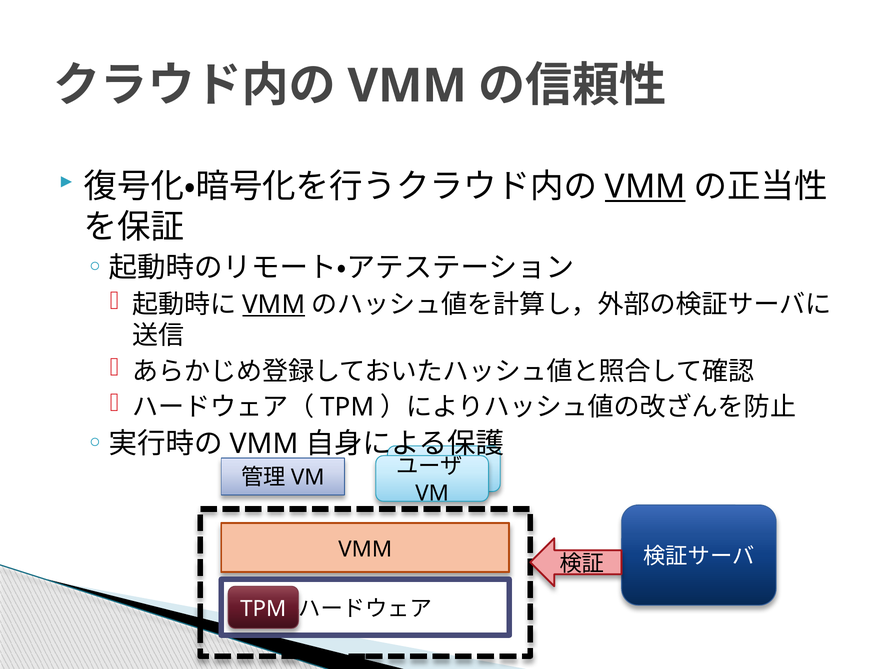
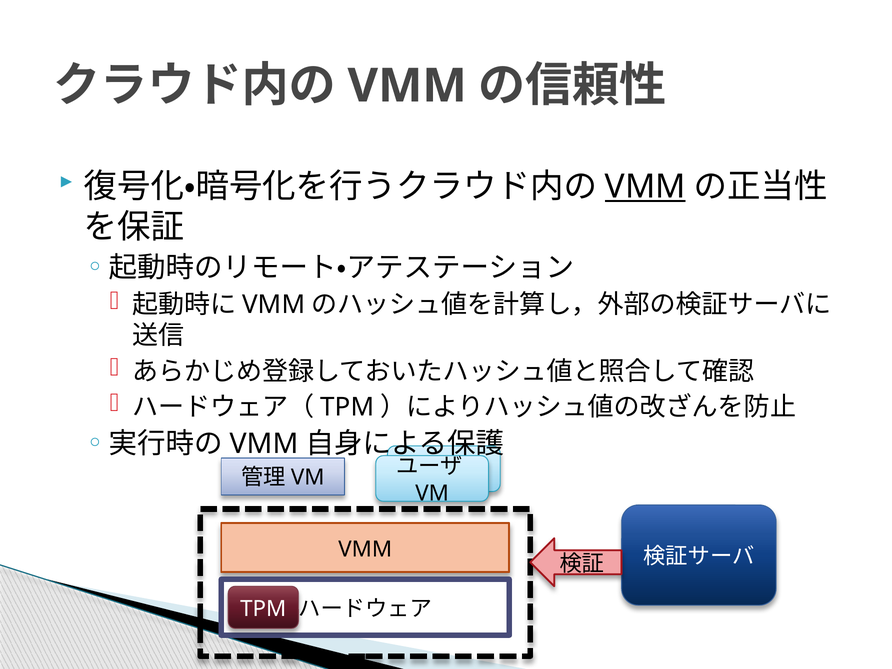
VMM at (274, 305) underline: present -> none
